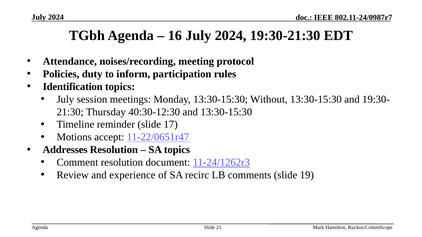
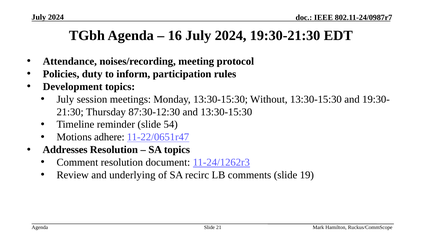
Identification: Identification -> Development
40:30-12:30: 40:30-12:30 -> 87:30-12:30
17: 17 -> 54
accept: accept -> adhere
experience: experience -> underlying
